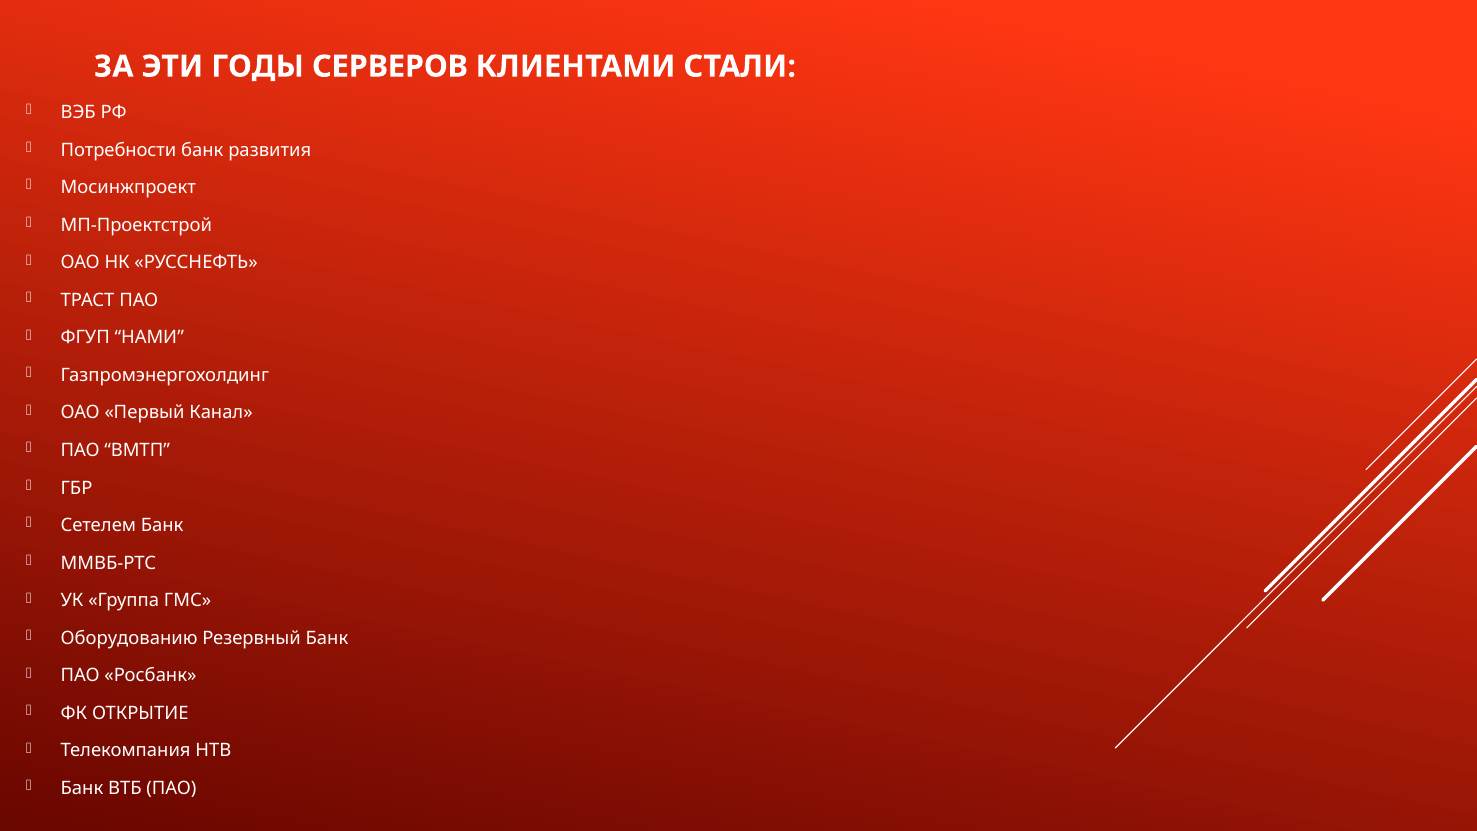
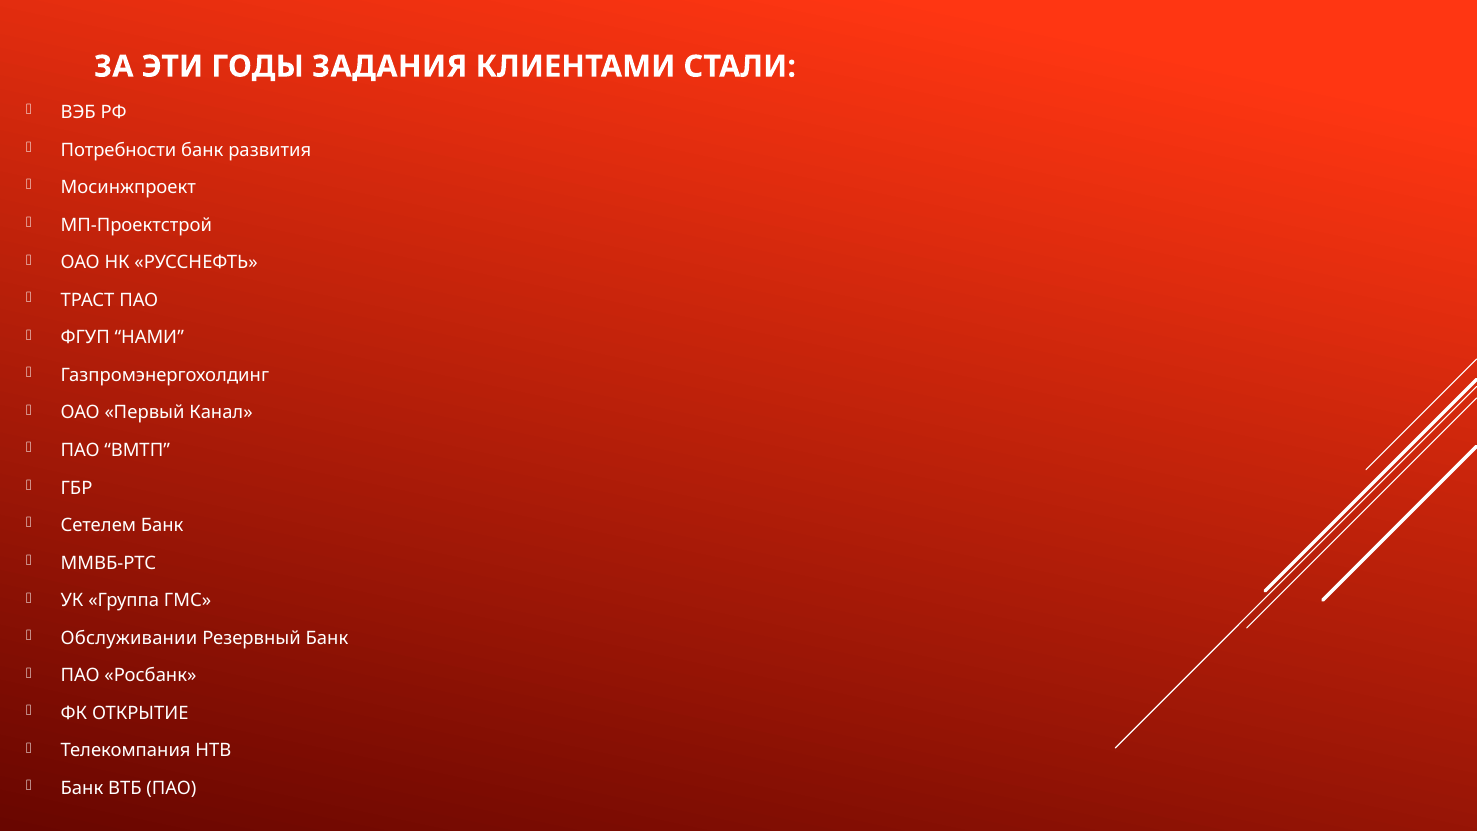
СЕРВЕРОВ: СЕРВЕРОВ -> ЗАДАНИЯ
Оборудованию: Оборудованию -> Обслуживании
